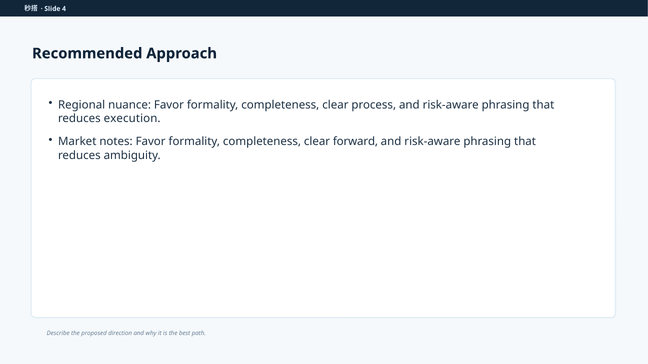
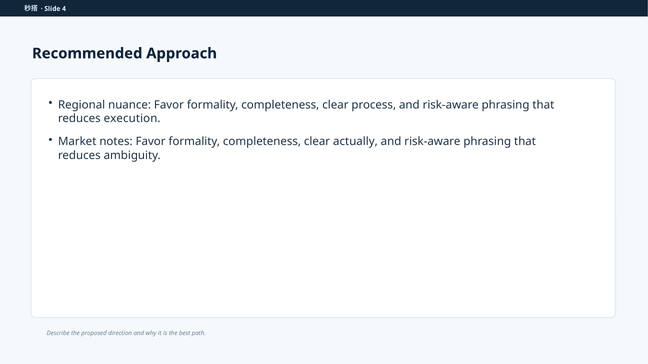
forward: forward -> actually
